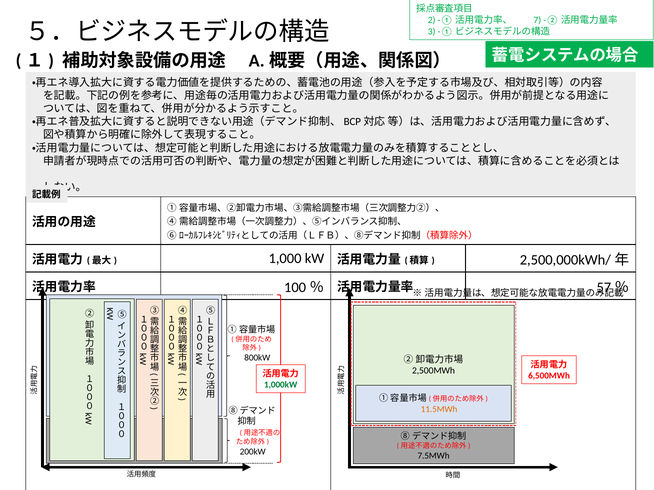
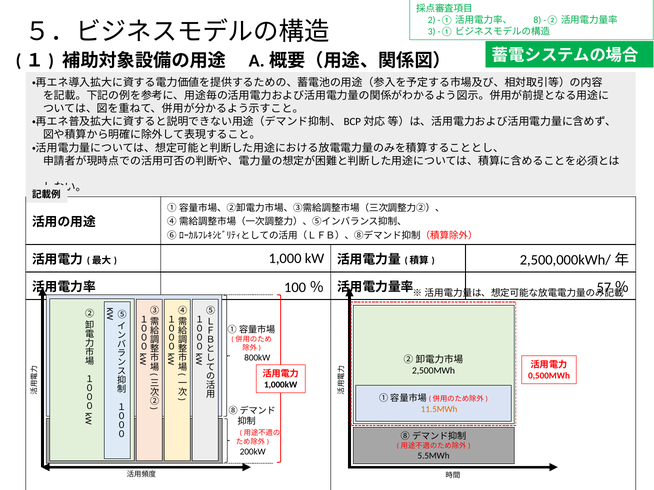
7: 7 -> 8
6,500MWh: 6,500MWh -> 0,500MWh
1,000kW colour: green -> black
7.5MWh: 7.5MWh -> 5.5MWh
